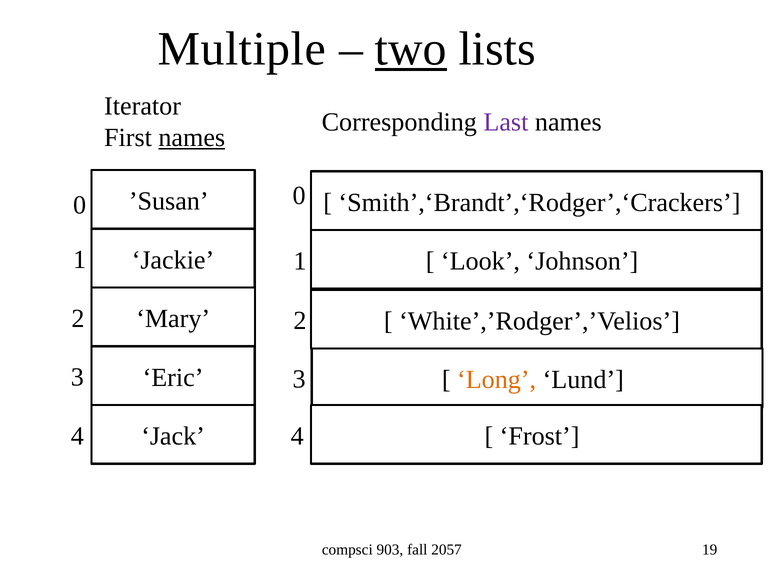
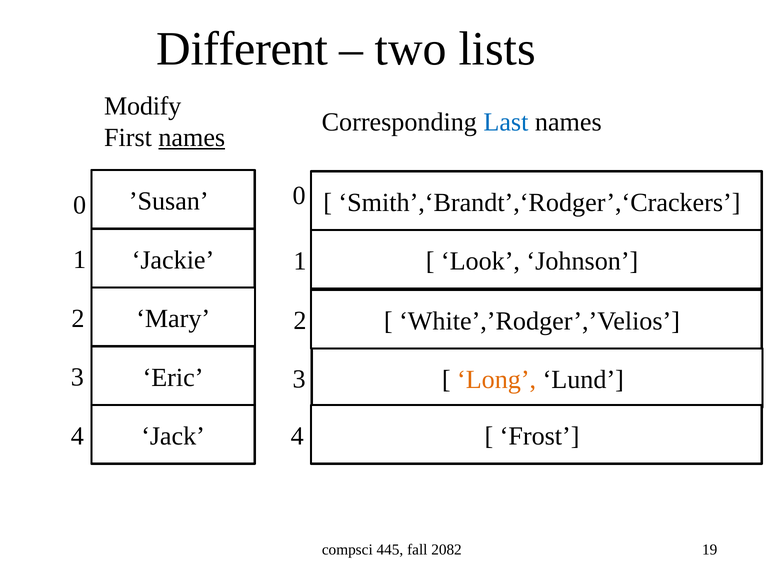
Multiple: Multiple -> Different
two underline: present -> none
Iterator: Iterator -> Modify
Last colour: purple -> blue
903: 903 -> 445
2057: 2057 -> 2082
